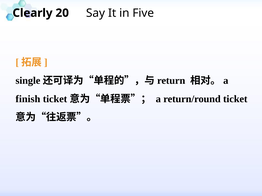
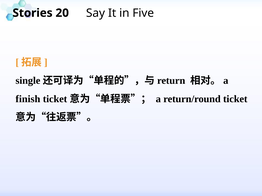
Clearly: Clearly -> Stories
